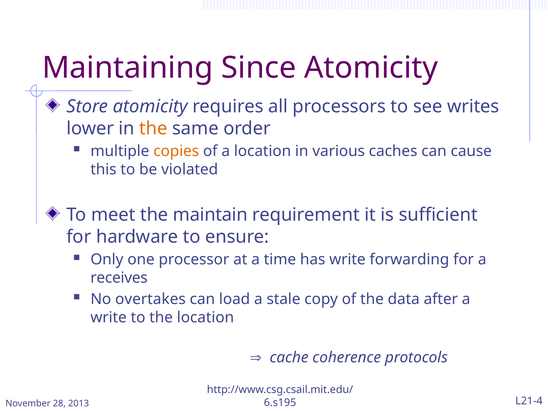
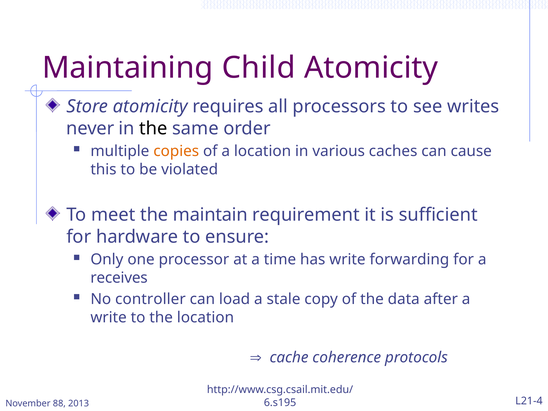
Since: Since -> Child
lower: lower -> never
the at (153, 128) colour: orange -> black
overtakes: overtakes -> controller
28: 28 -> 88
